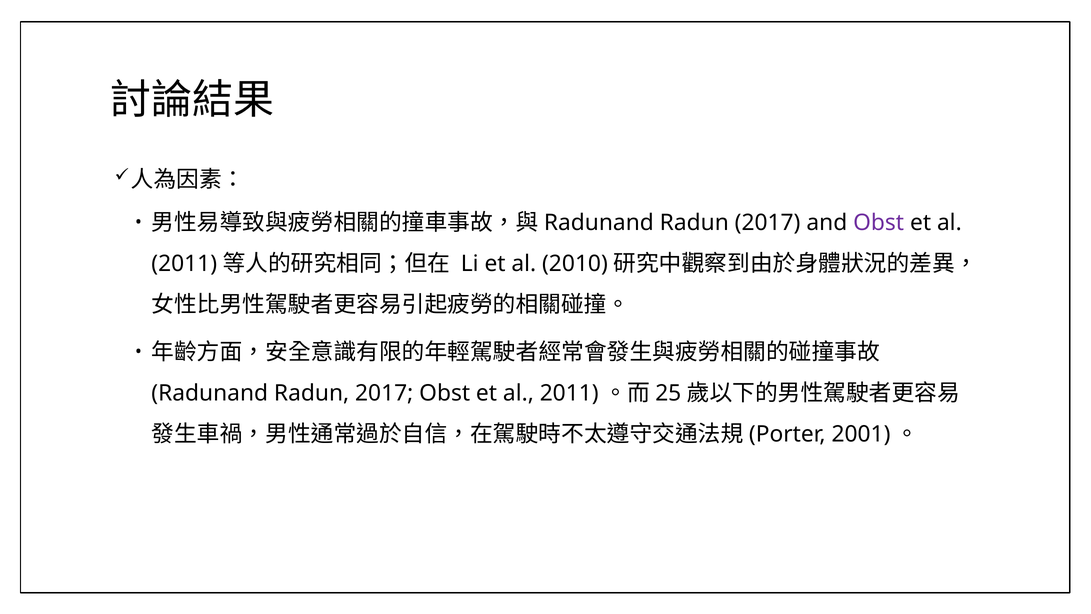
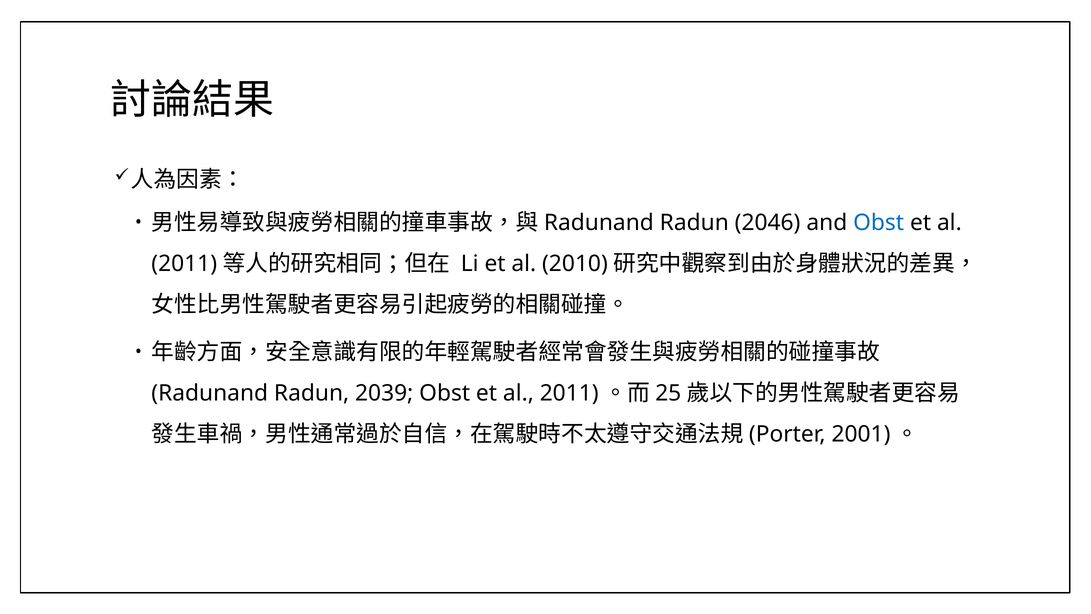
2017 at (768, 223): 2017 -> 2046
Obst at (879, 223) colour: purple -> blue
2017 at (384, 393): 2017 -> 2039
